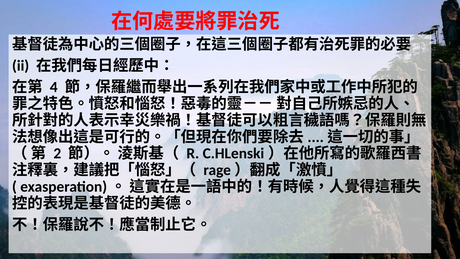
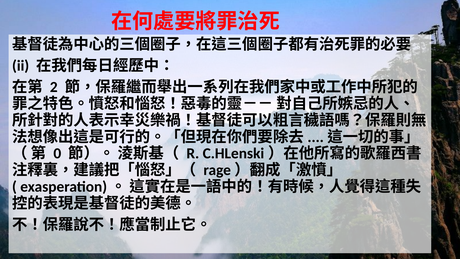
4: 4 -> 2
2: 2 -> 0
